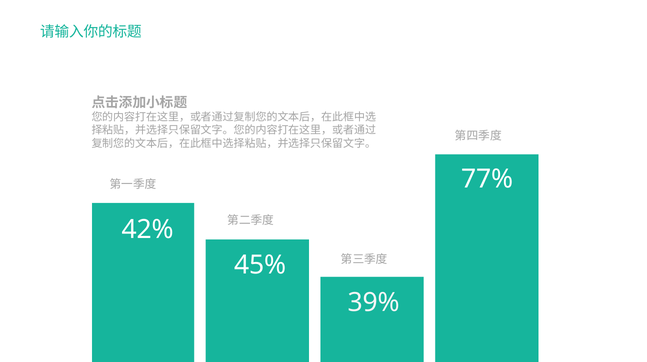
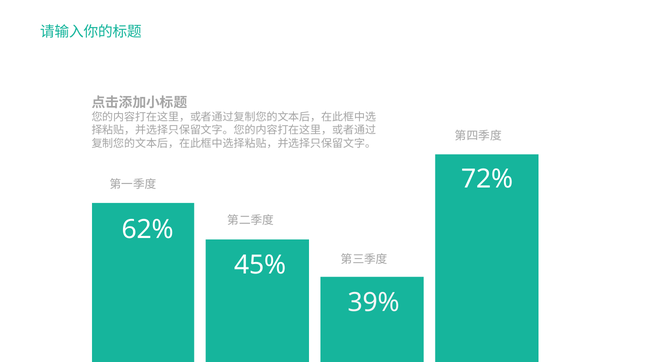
77%: 77% -> 72%
42%: 42% -> 62%
